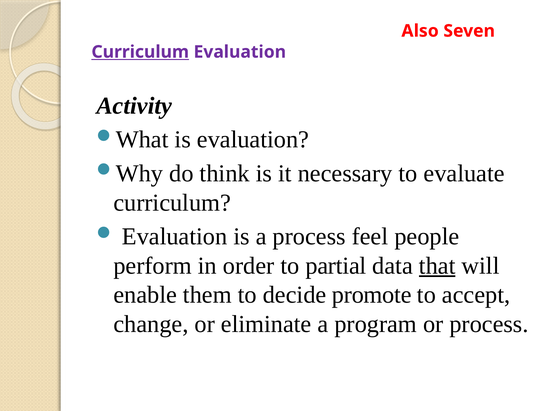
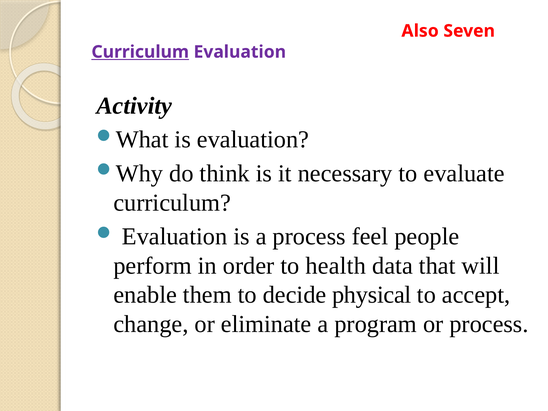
partial: partial -> health
that underline: present -> none
promote: promote -> physical
